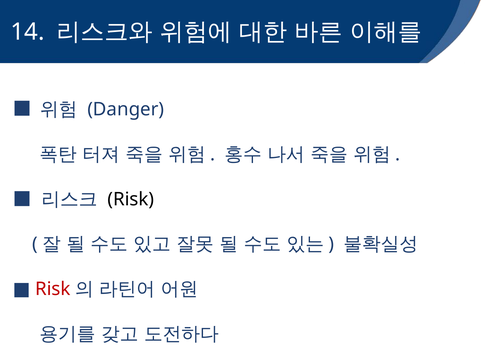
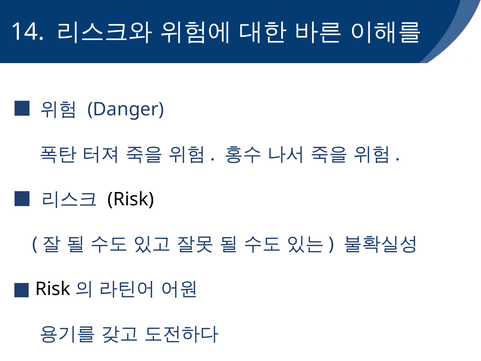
Risk at (53, 289) colour: red -> black
